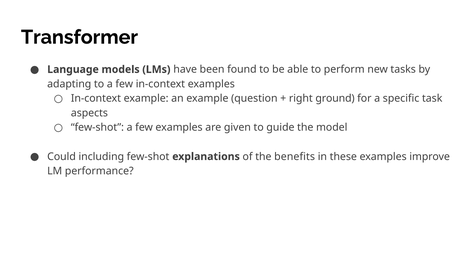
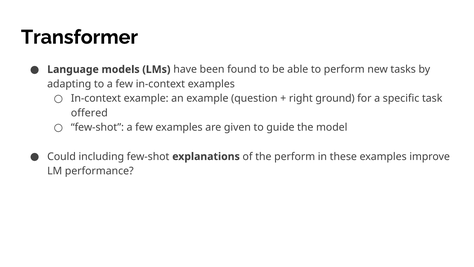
aspects: aspects -> offered
the benefits: benefits -> perform
